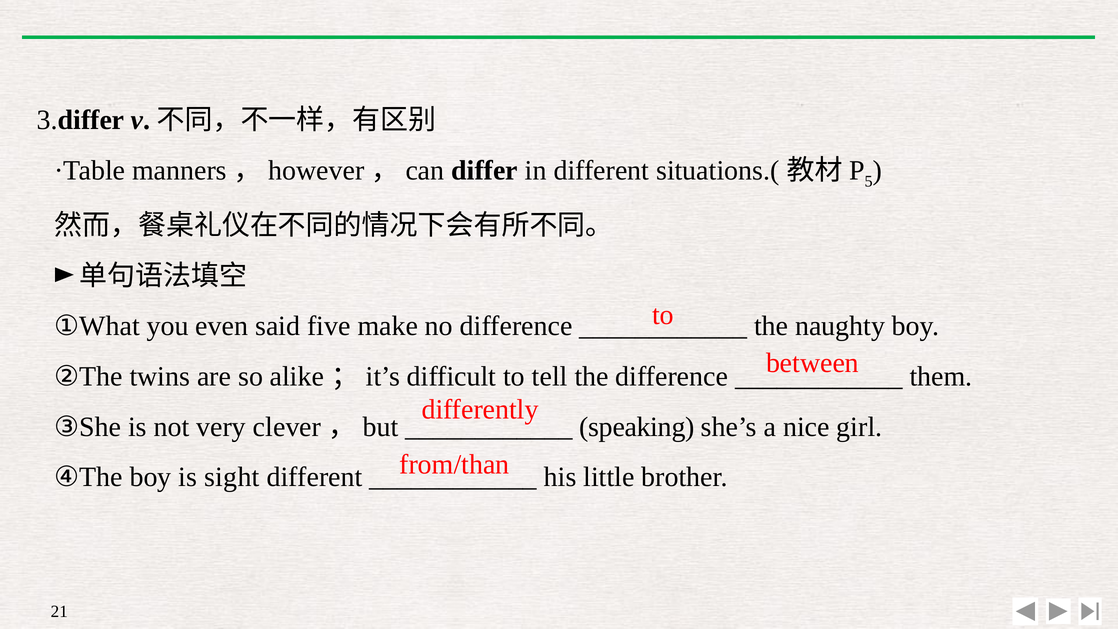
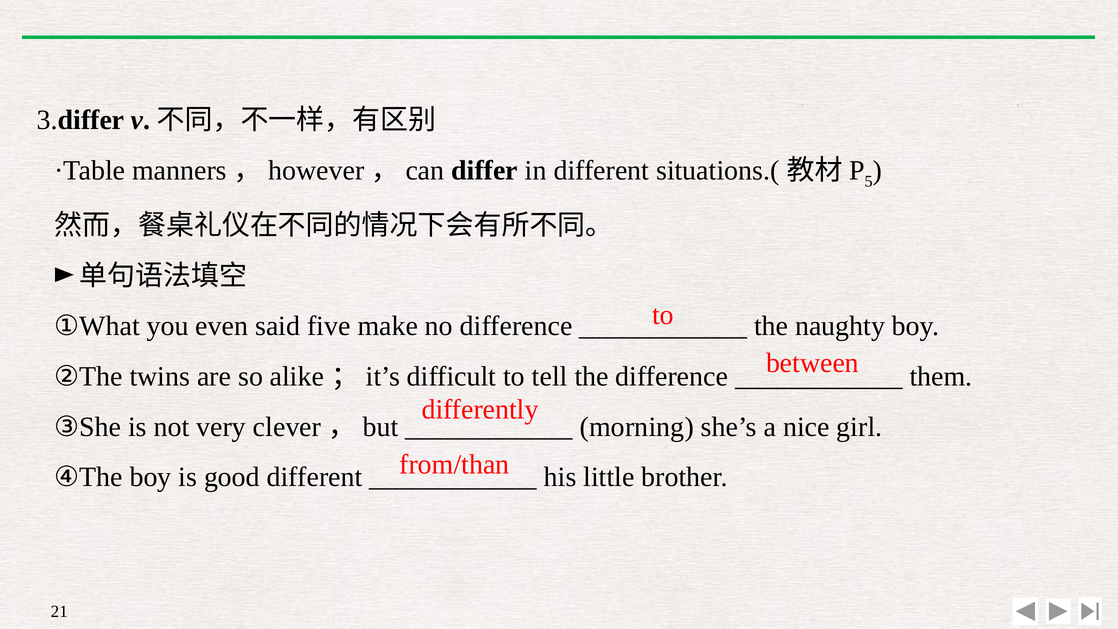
speaking: speaking -> morning
sight: sight -> good
